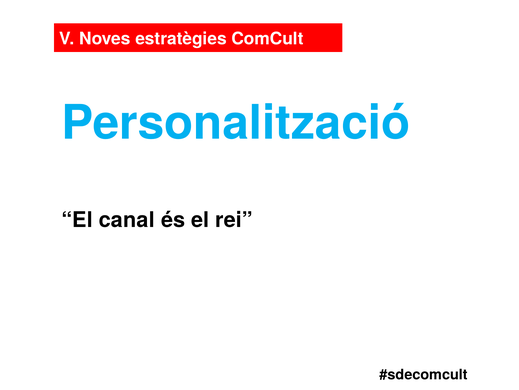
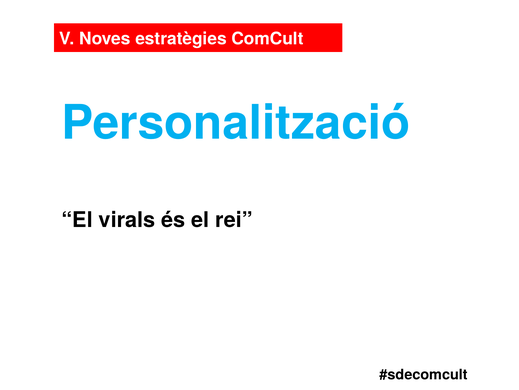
canal: canal -> virals
